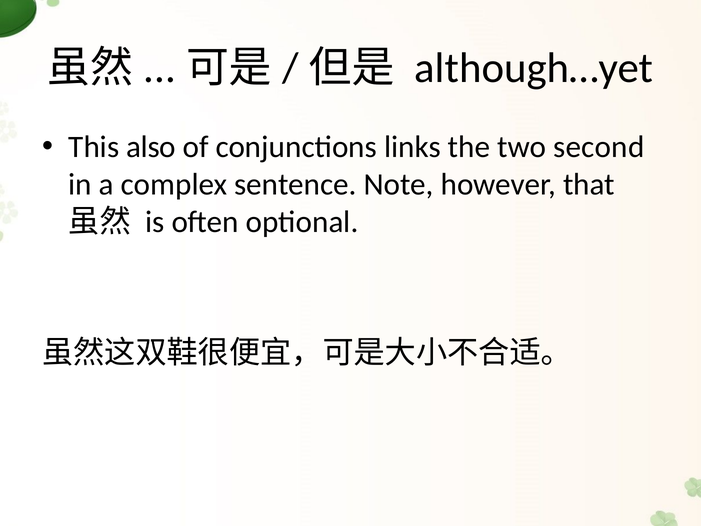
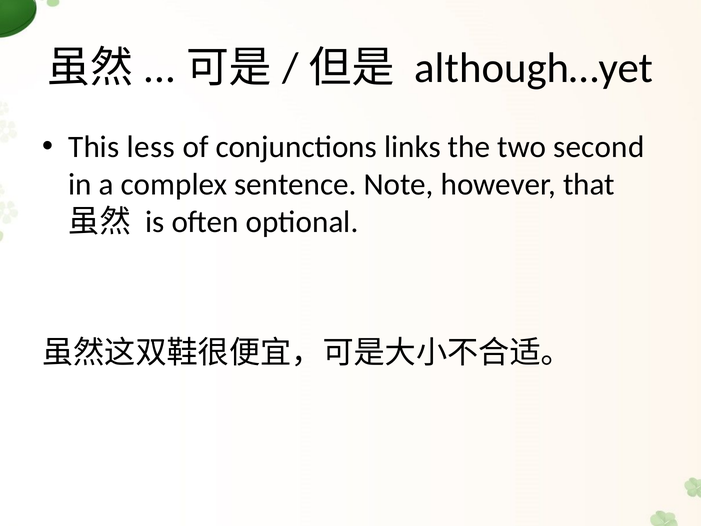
also: also -> less
